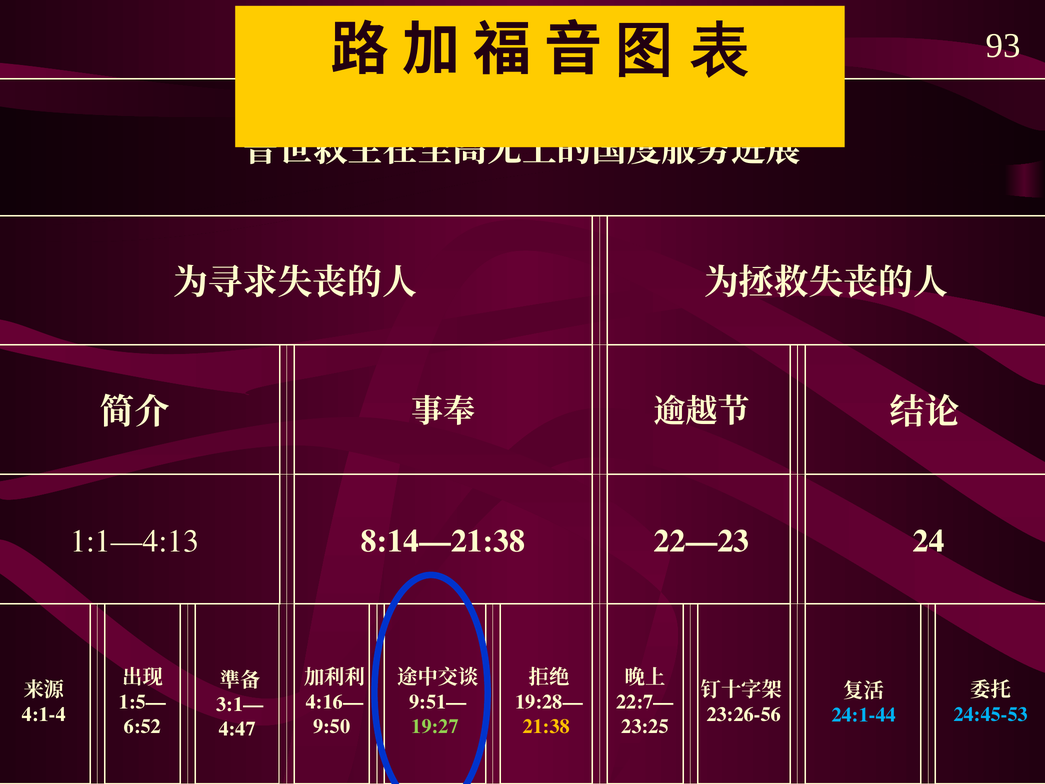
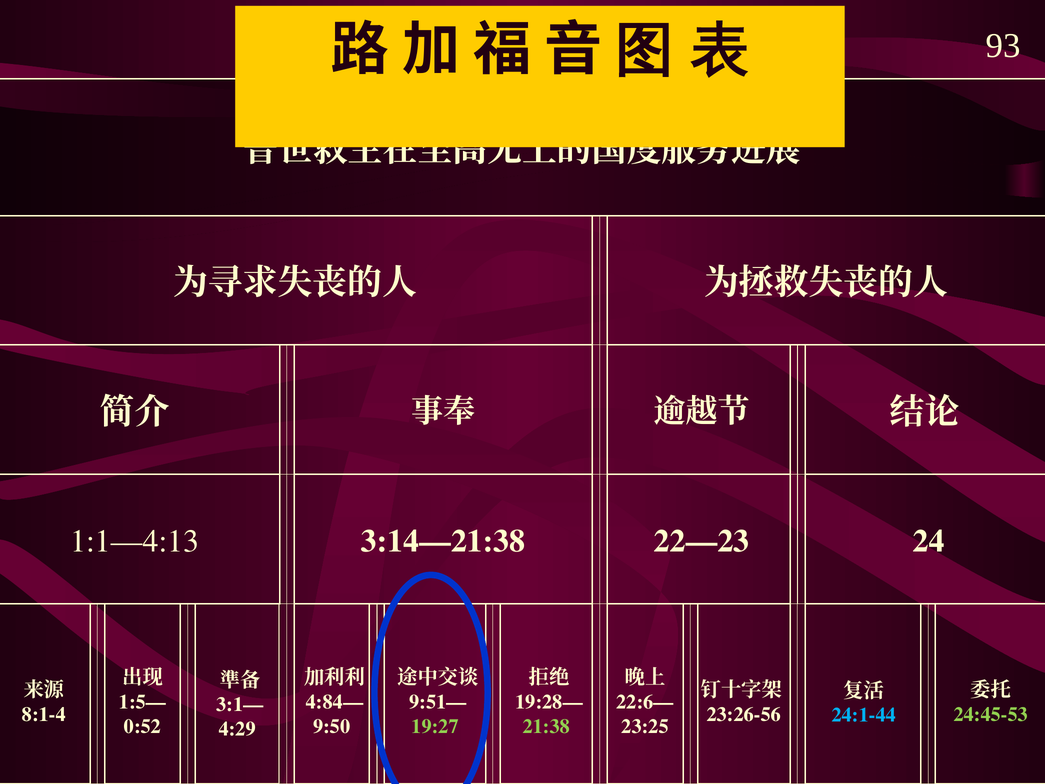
8:14—21:38: 8:14—21:38 -> 3:14—21:38
4:16—: 4:16— -> 4:84—
22:7—: 22:7— -> 22:6—
4:1-4: 4:1-4 -> 8:1-4
24:45-53 colour: light blue -> light green
6:52: 6:52 -> 0:52
21:38 colour: yellow -> light green
4:47: 4:47 -> 4:29
